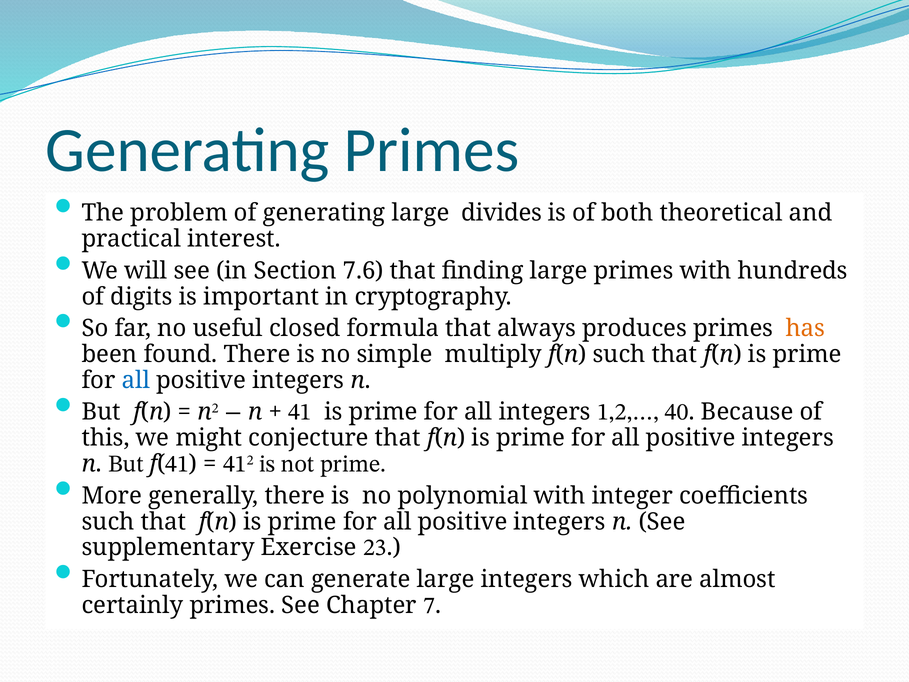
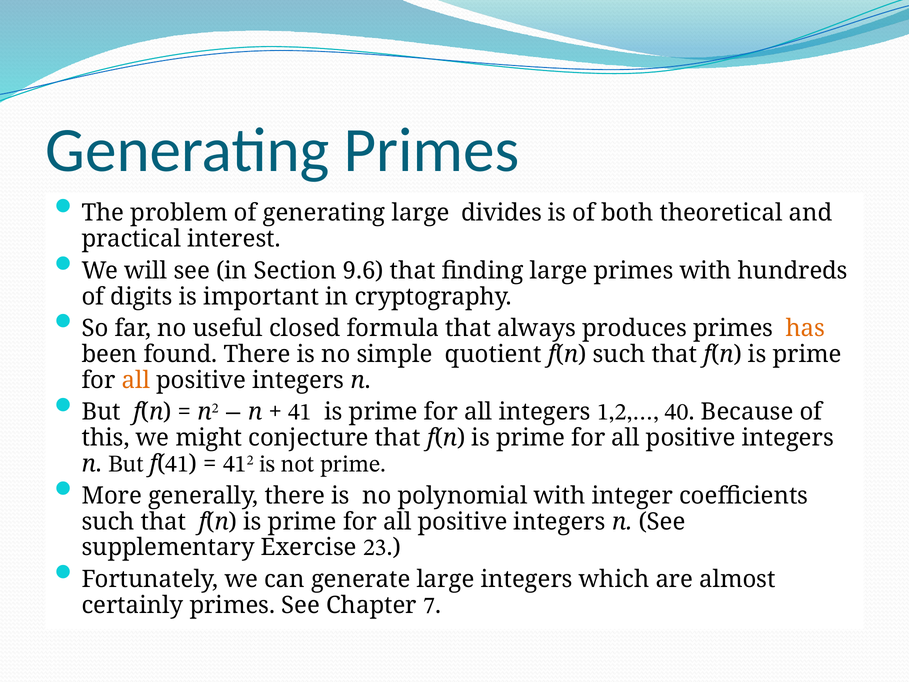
7.6: 7.6 -> 9.6
multiply: multiply -> quotient
all at (136, 380) colour: blue -> orange
